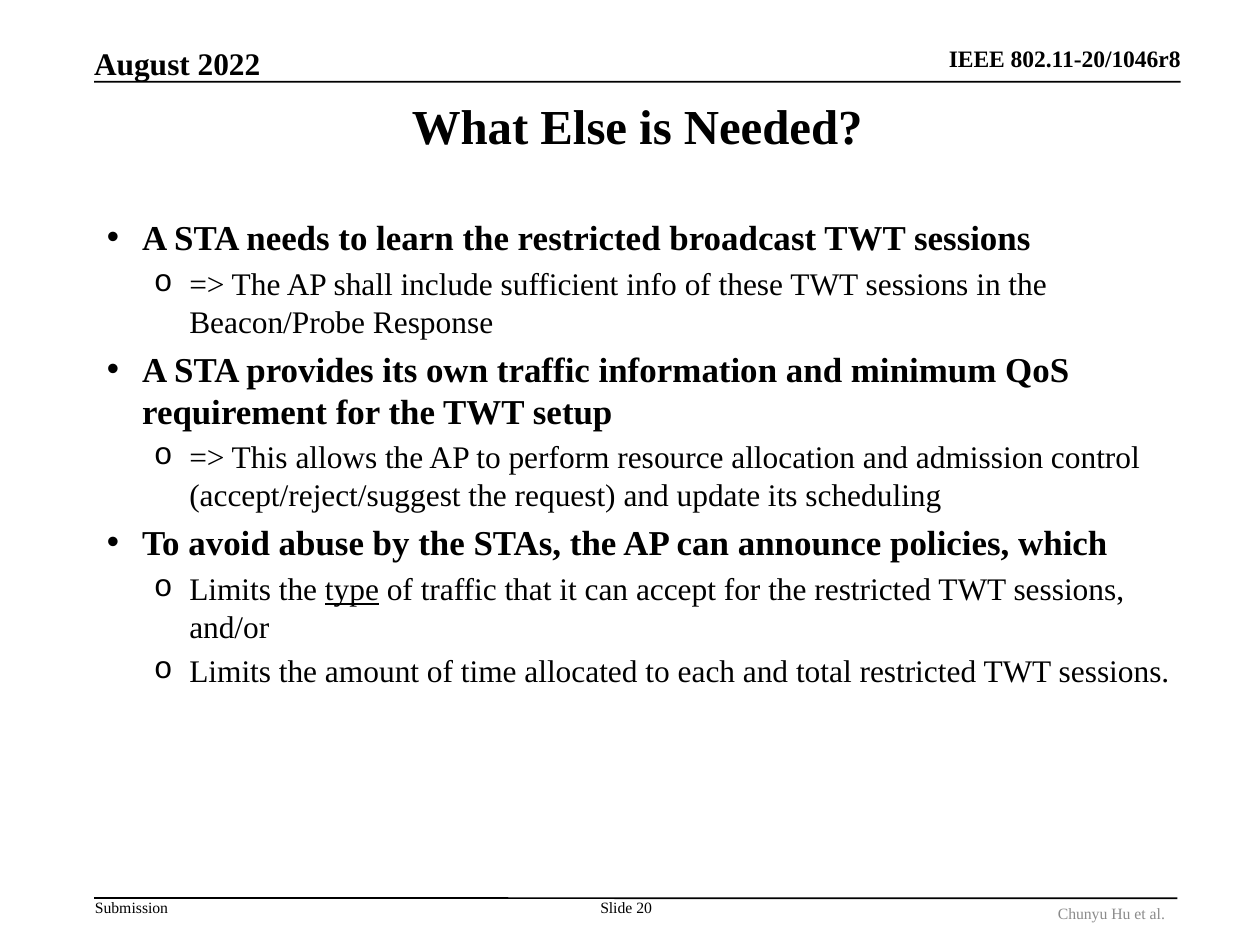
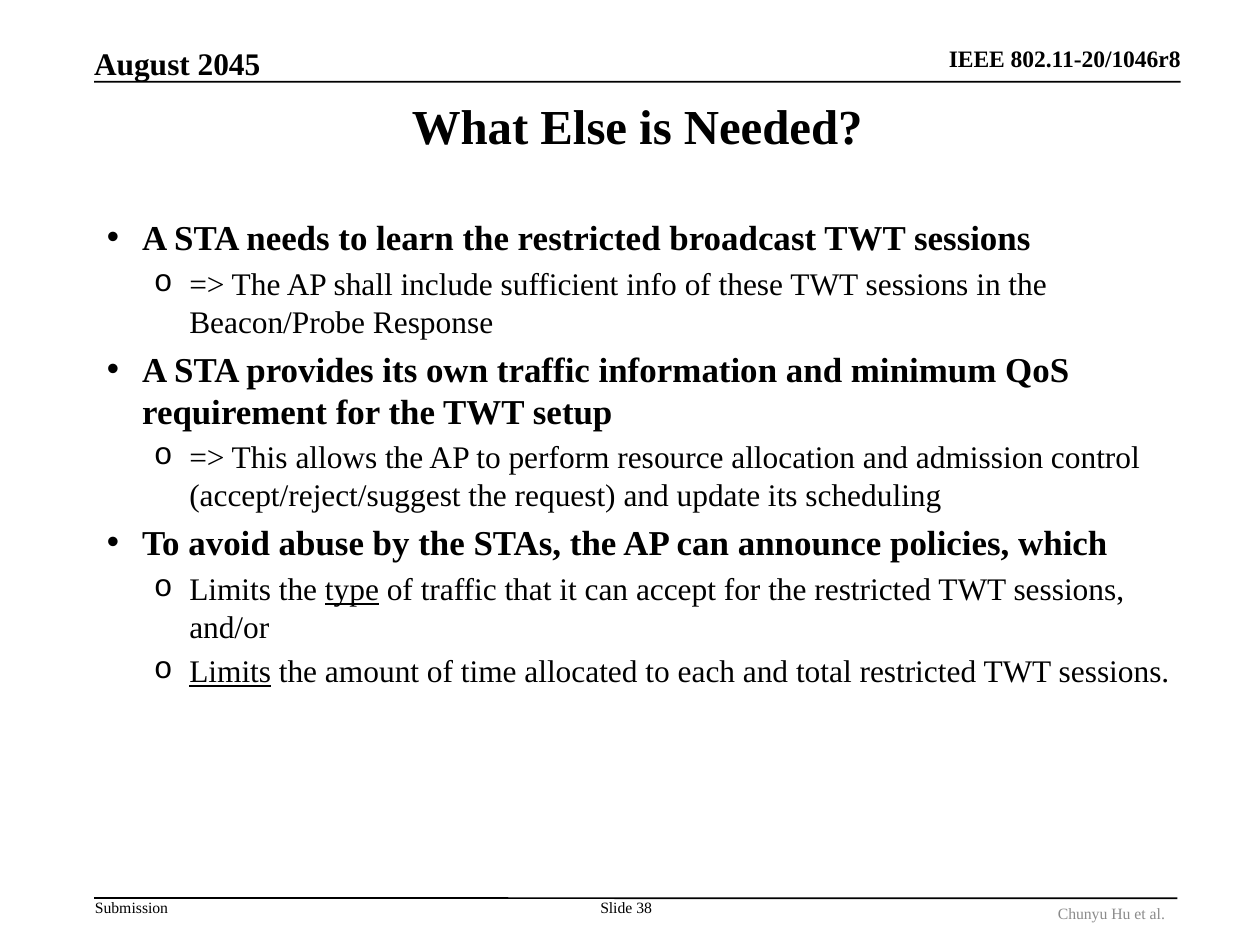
2022: 2022 -> 2045
Limits at (230, 672) underline: none -> present
20: 20 -> 38
